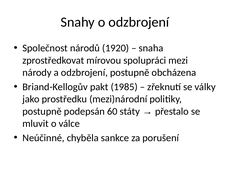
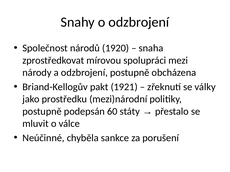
1985: 1985 -> 1921
